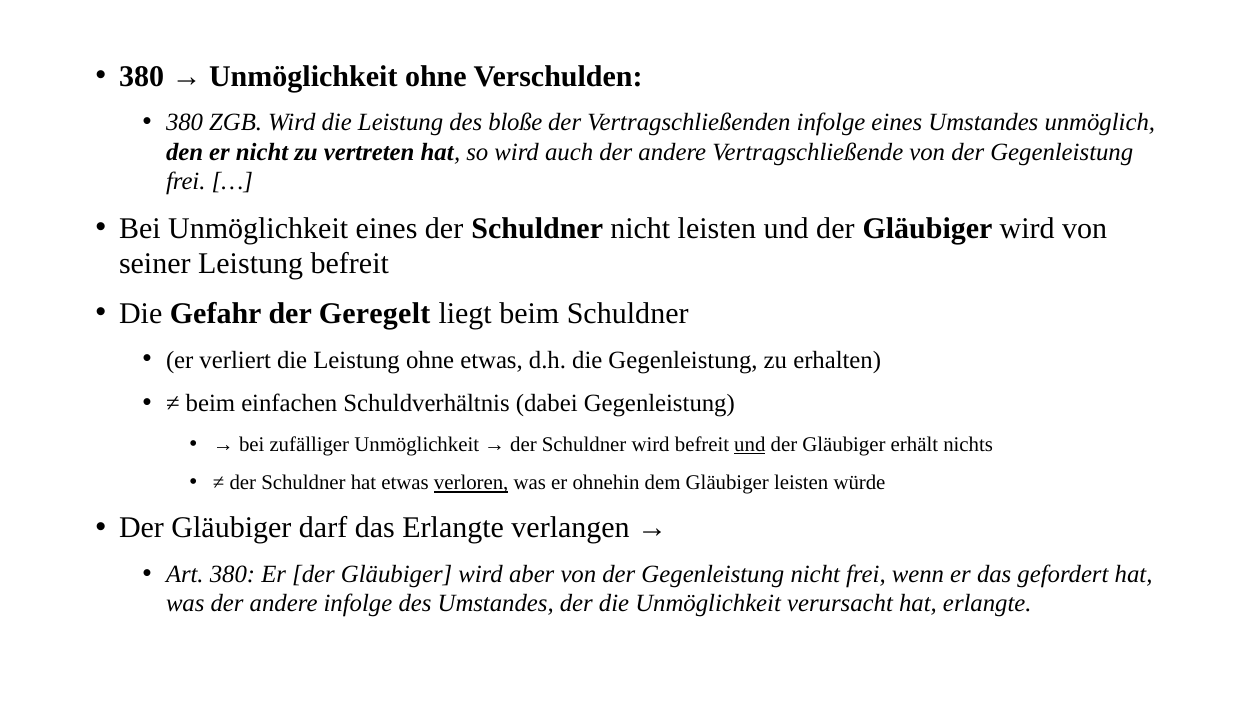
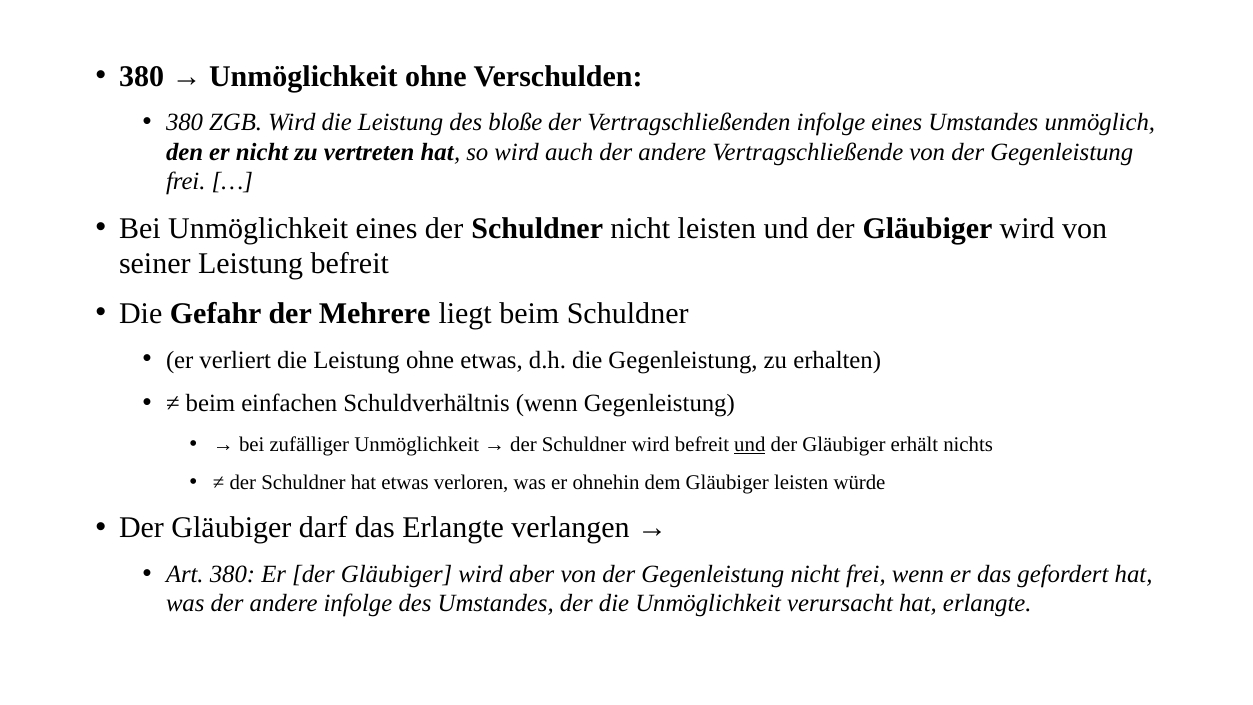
Geregelt: Geregelt -> Mehrere
Schuldverhältnis dabei: dabei -> wenn
verloren underline: present -> none
